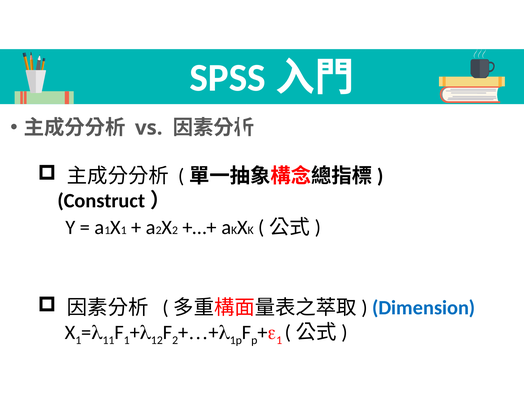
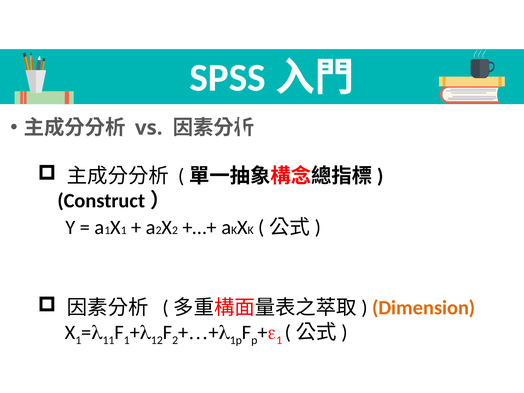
Dimension colour: blue -> orange
